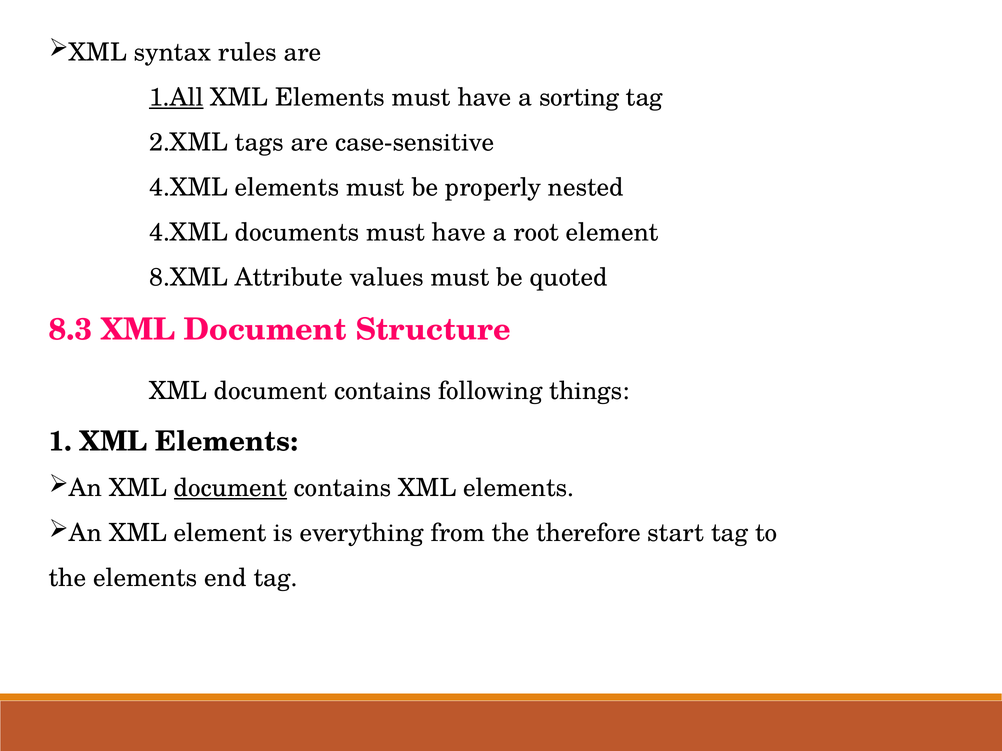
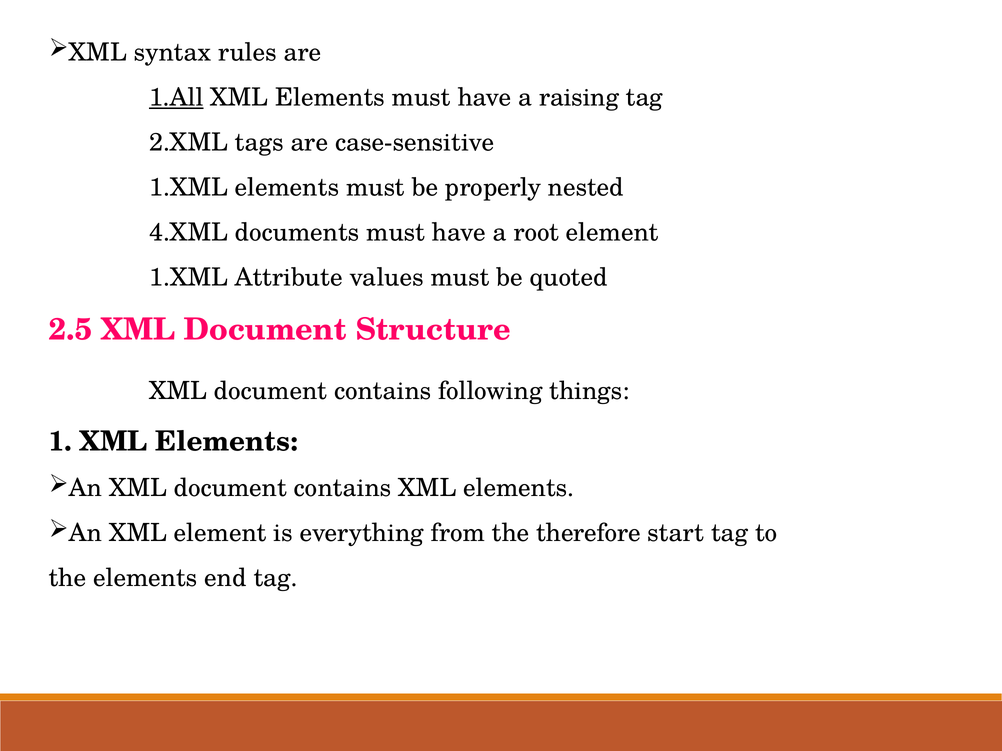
sorting: sorting -> raising
4.XML at (189, 188): 4.XML -> 1.XML
8.XML at (189, 278): 8.XML -> 1.XML
8.3: 8.3 -> 2.5
document at (230, 488) underline: present -> none
